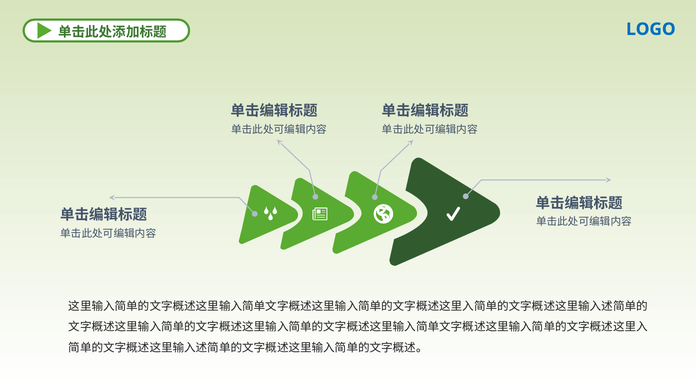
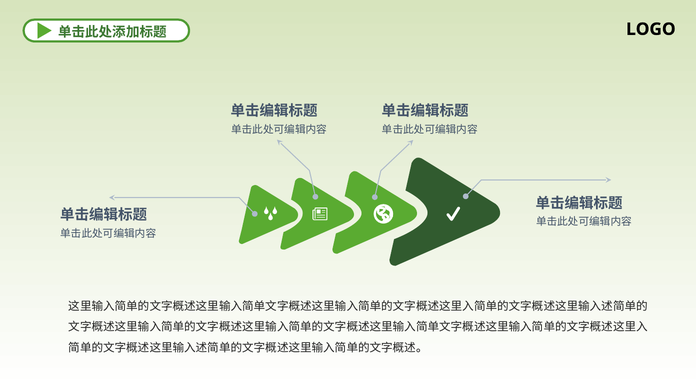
LOGO colour: blue -> black
